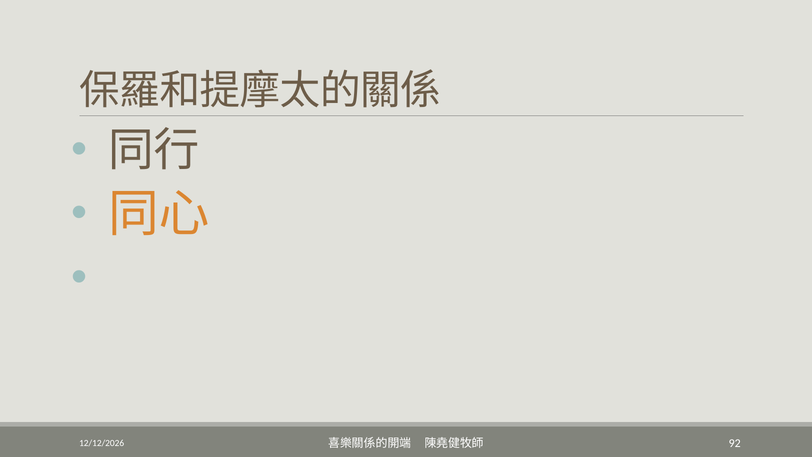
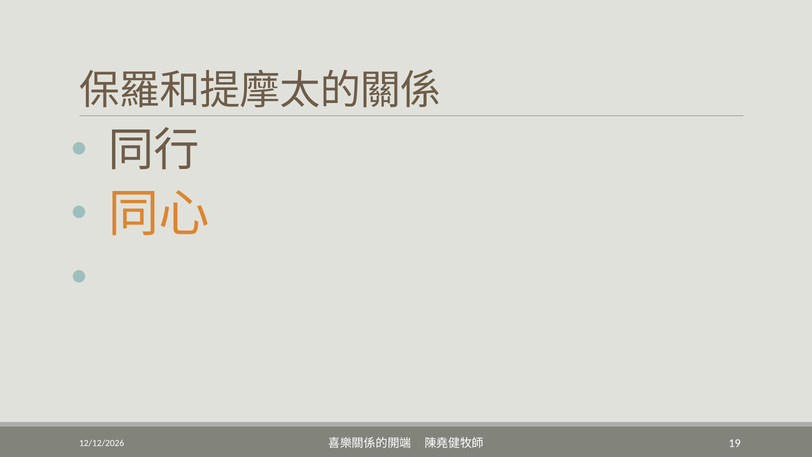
92: 92 -> 19
